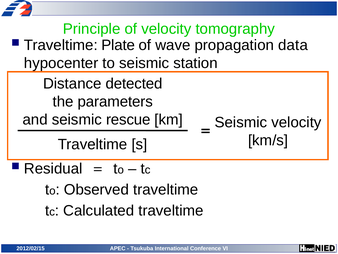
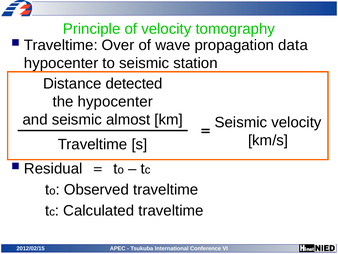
Plate: Plate -> Over
the parameters: parameters -> hypocenter
rescue: rescue -> almost
